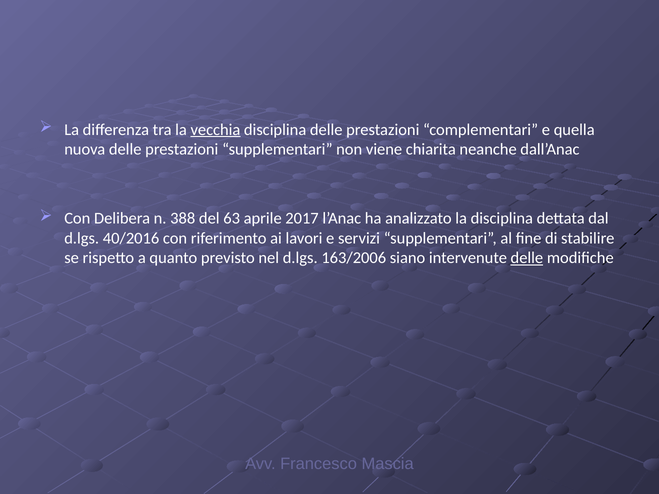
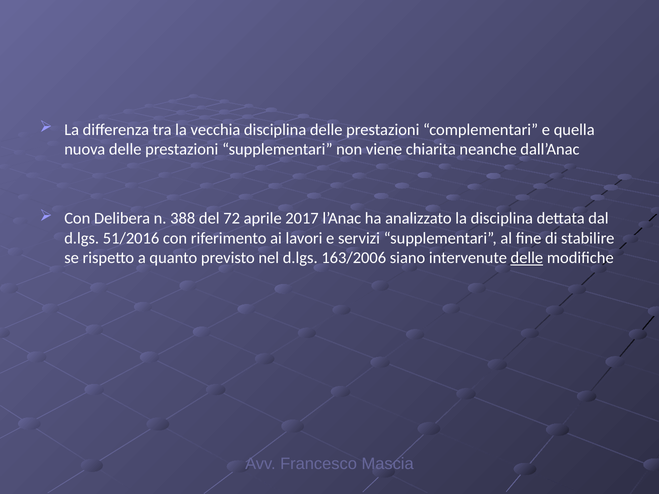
vecchia underline: present -> none
63: 63 -> 72
40/2016: 40/2016 -> 51/2016
